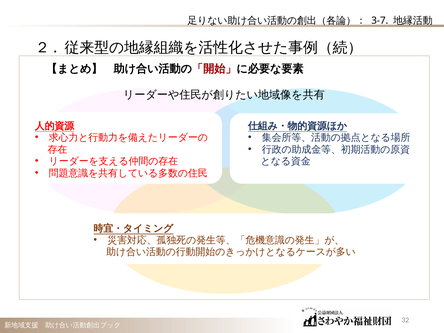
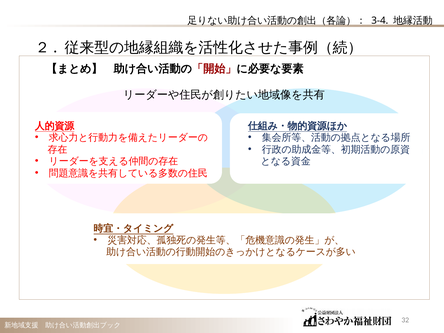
3-7: 3-7 -> 3-4
